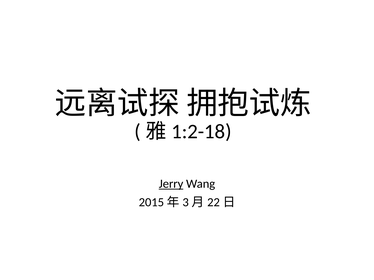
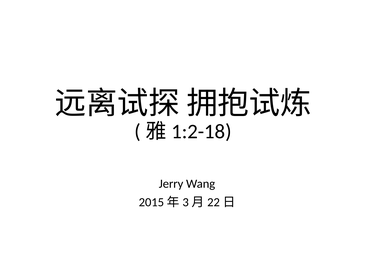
Jerry underline: present -> none
